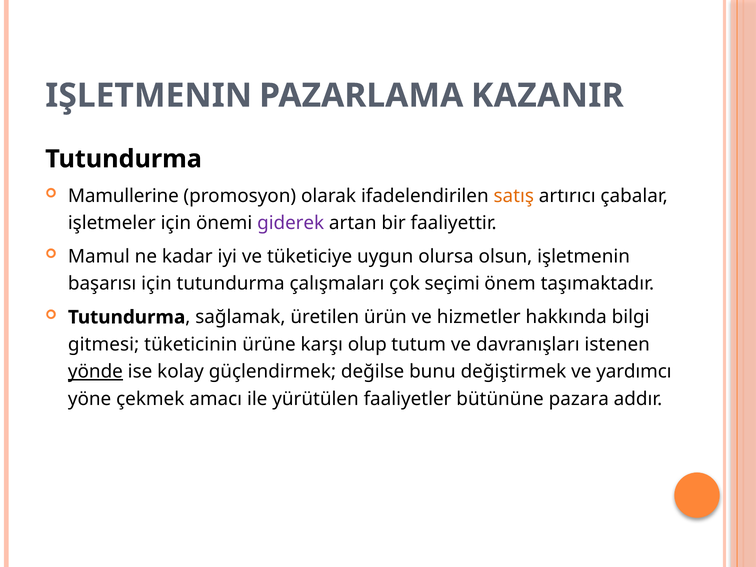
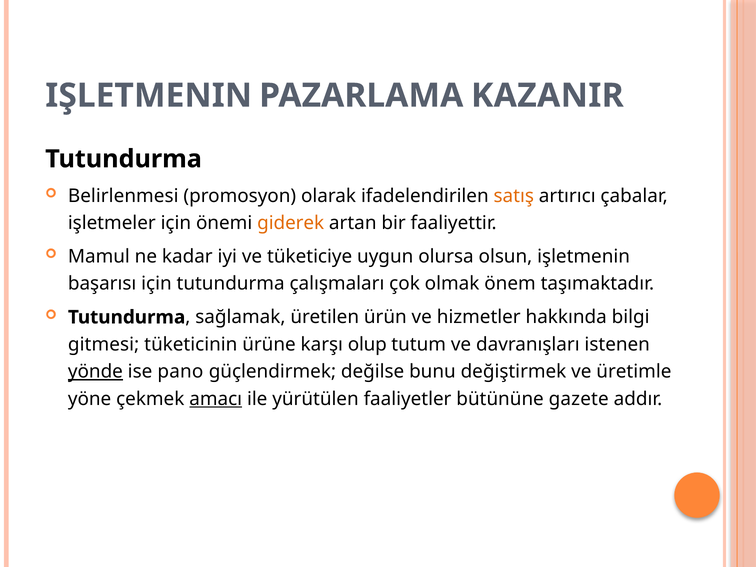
Mamullerine: Mamullerine -> Belirlenmesi
giderek colour: purple -> orange
seçimi: seçimi -> olmak
kolay: kolay -> pano
yardımcı: yardımcı -> üretimle
amacı underline: none -> present
pazara: pazara -> gazete
